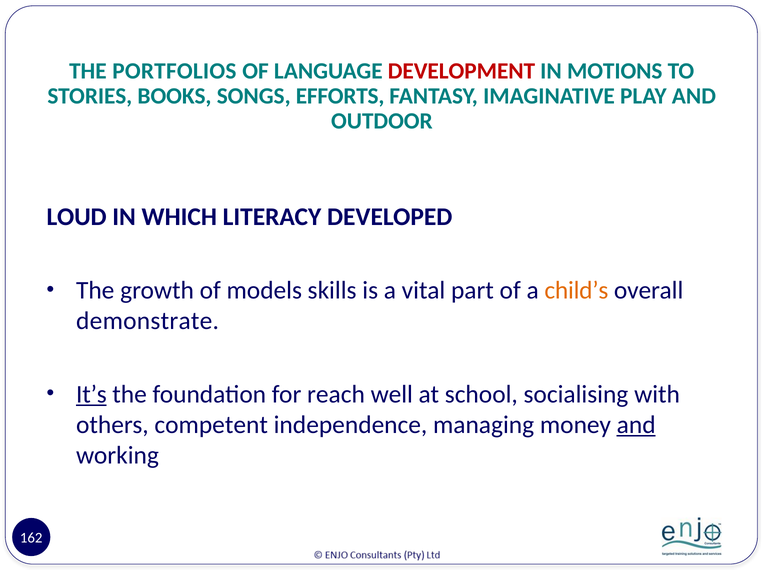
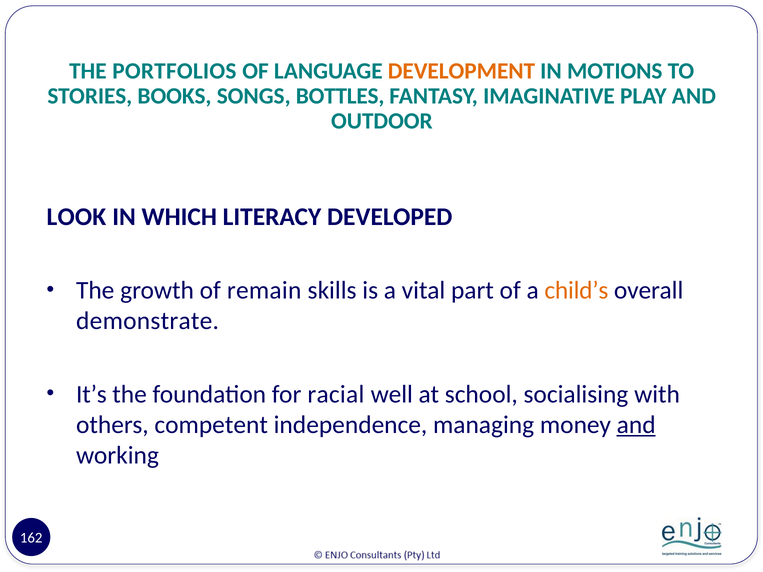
DEVELOPMENT colour: red -> orange
EFFORTS: EFFORTS -> BOTTLES
LOUD: LOUD -> LOOK
models: models -> remain
It’s underline: present -> none
reach: reach -> racial
